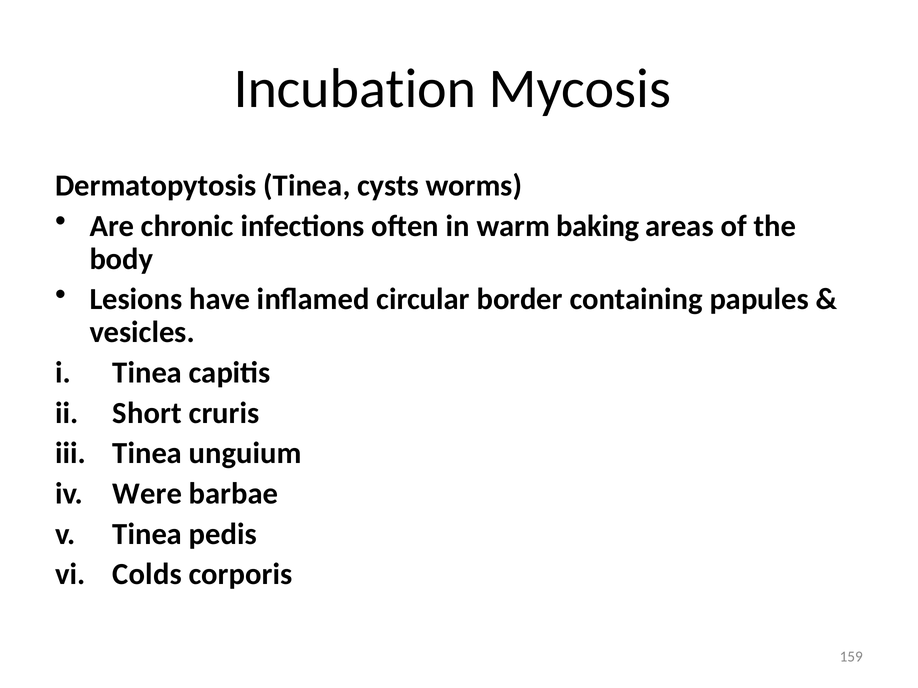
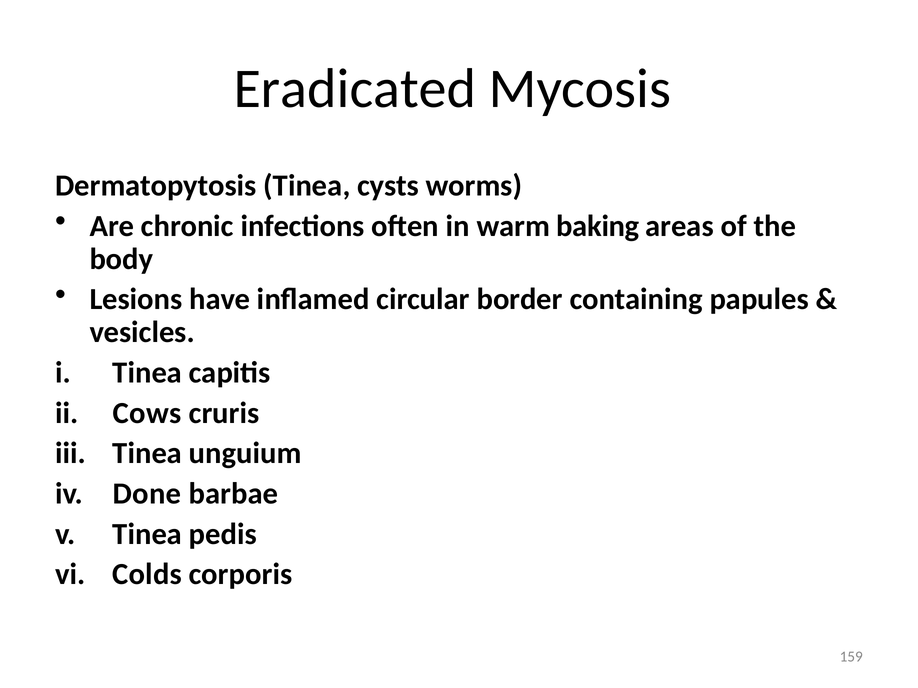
Incubation: Incubation -> Eradicated
Short: Short -> Cows
Were: Were -> Done
